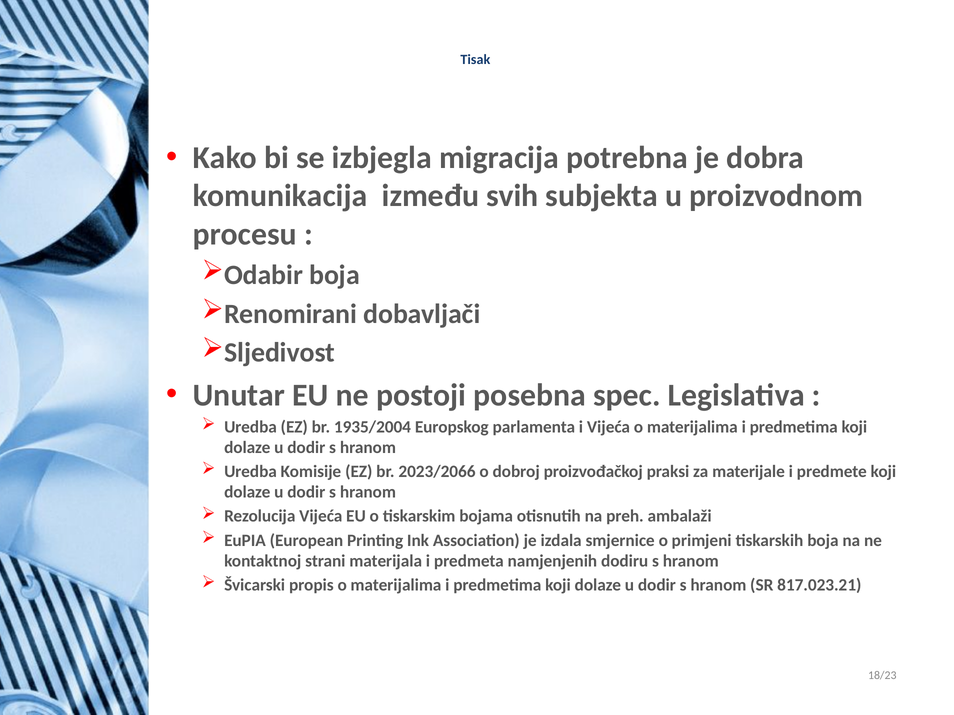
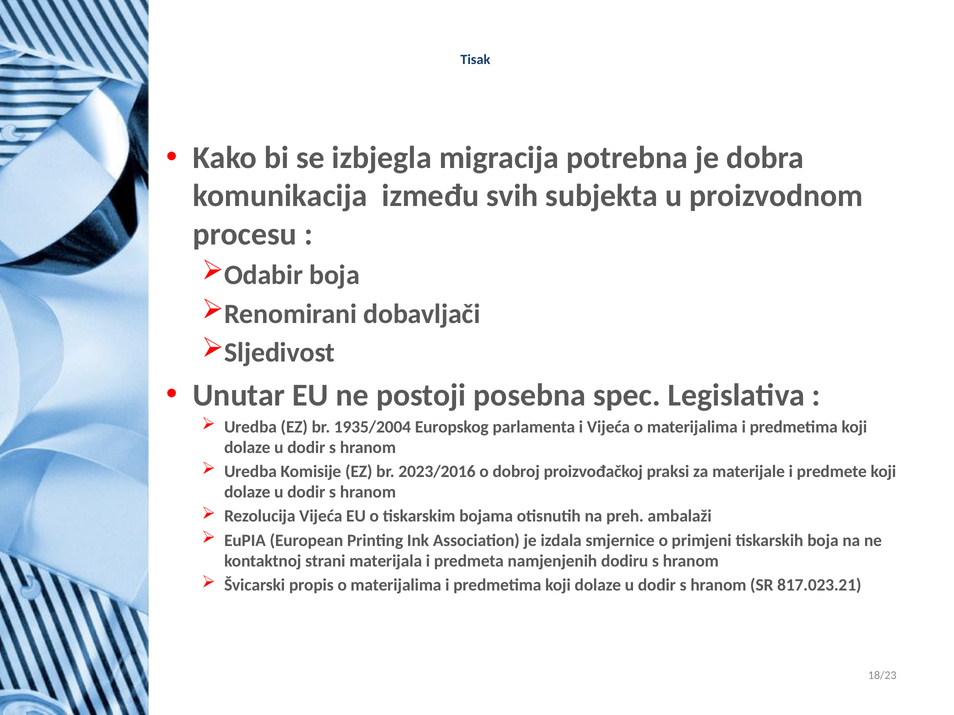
2023/2066: 2023/2066 -> 2023/2016
